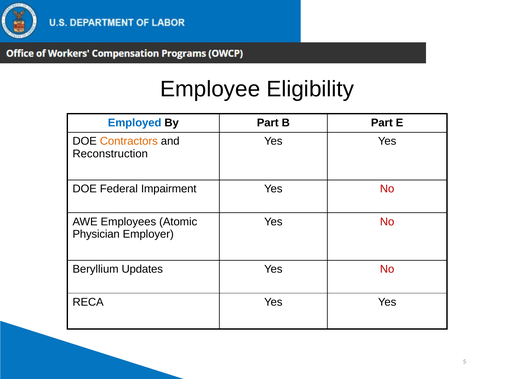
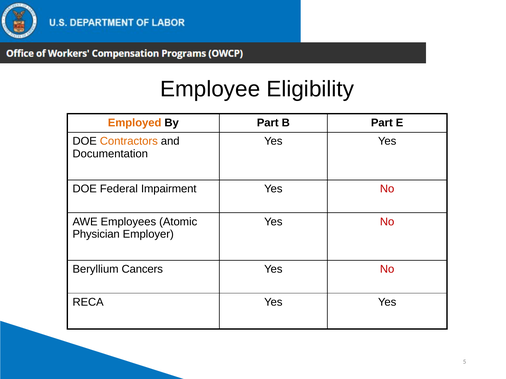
Employed colour: blue -> orange
Reconstruction: Reconstruction -> Documentation
Updates: Updates -> Cancers
